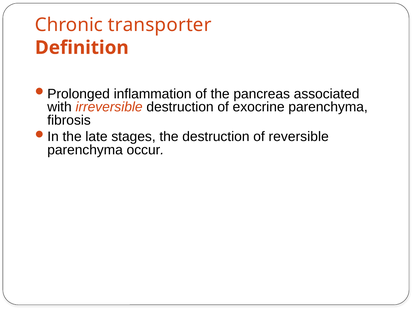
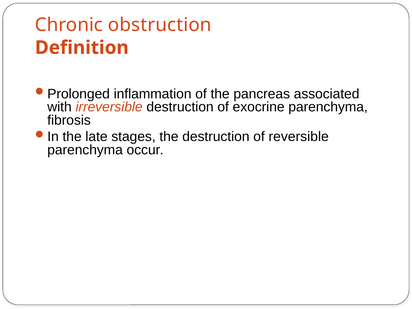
transporter: transporter -> obstruction
